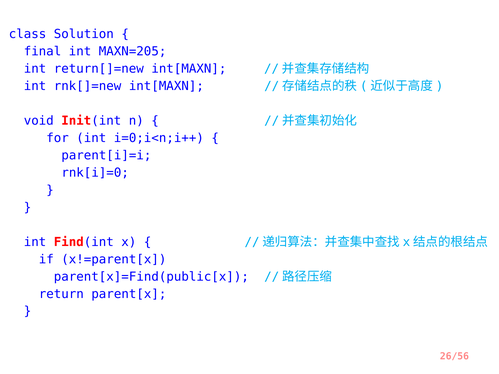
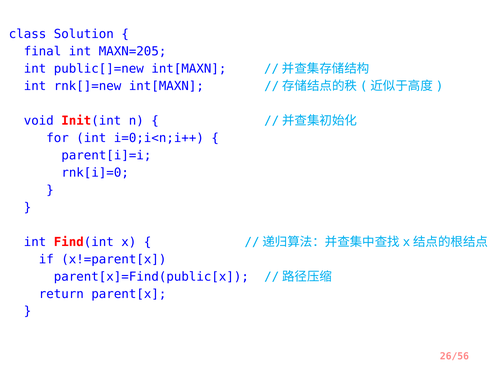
return[]=new: return[]=new -> public[]=new
